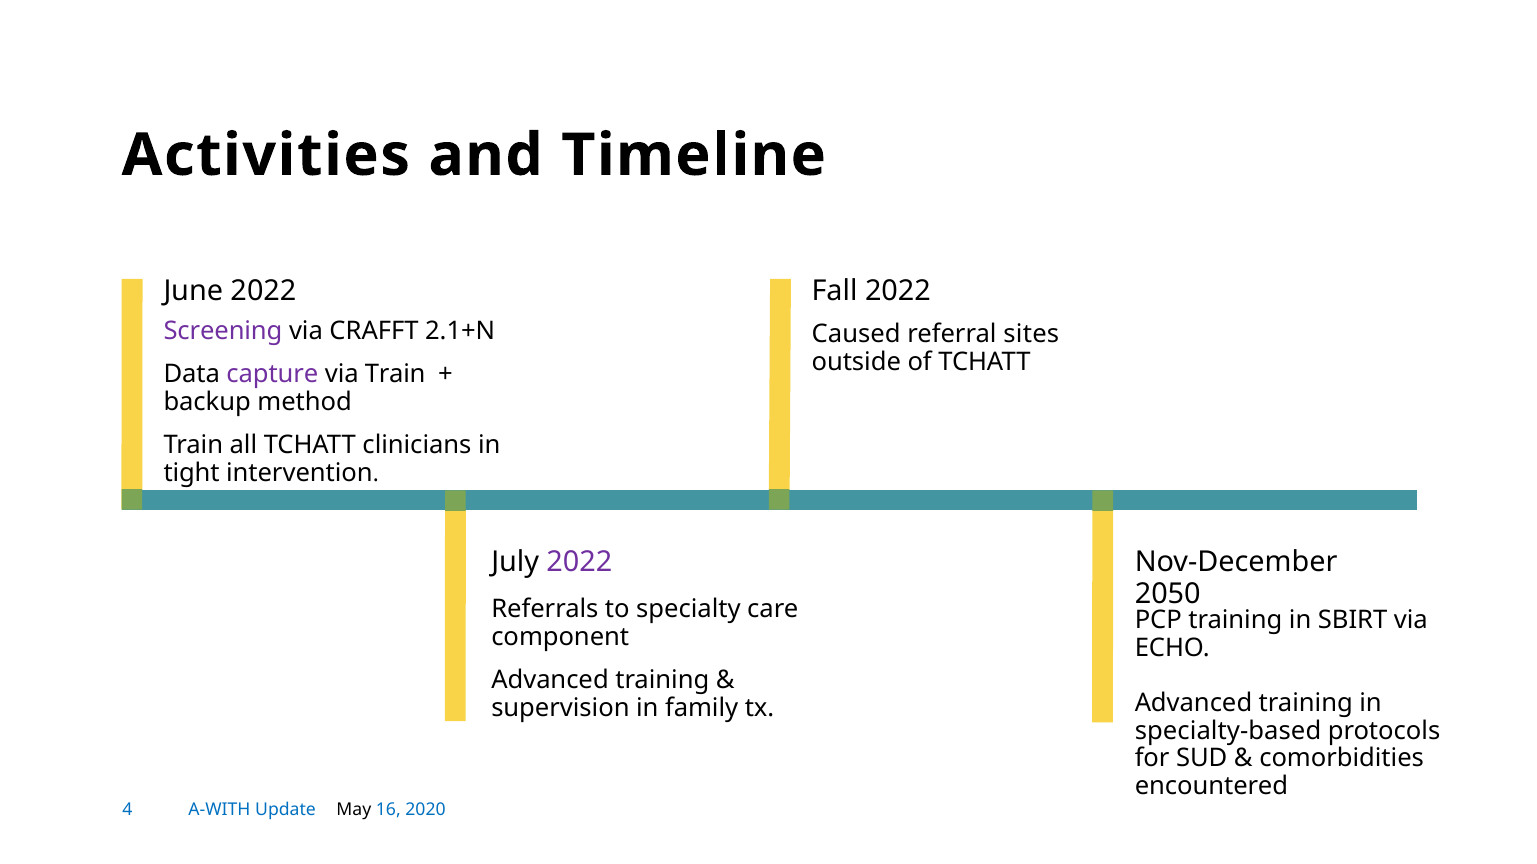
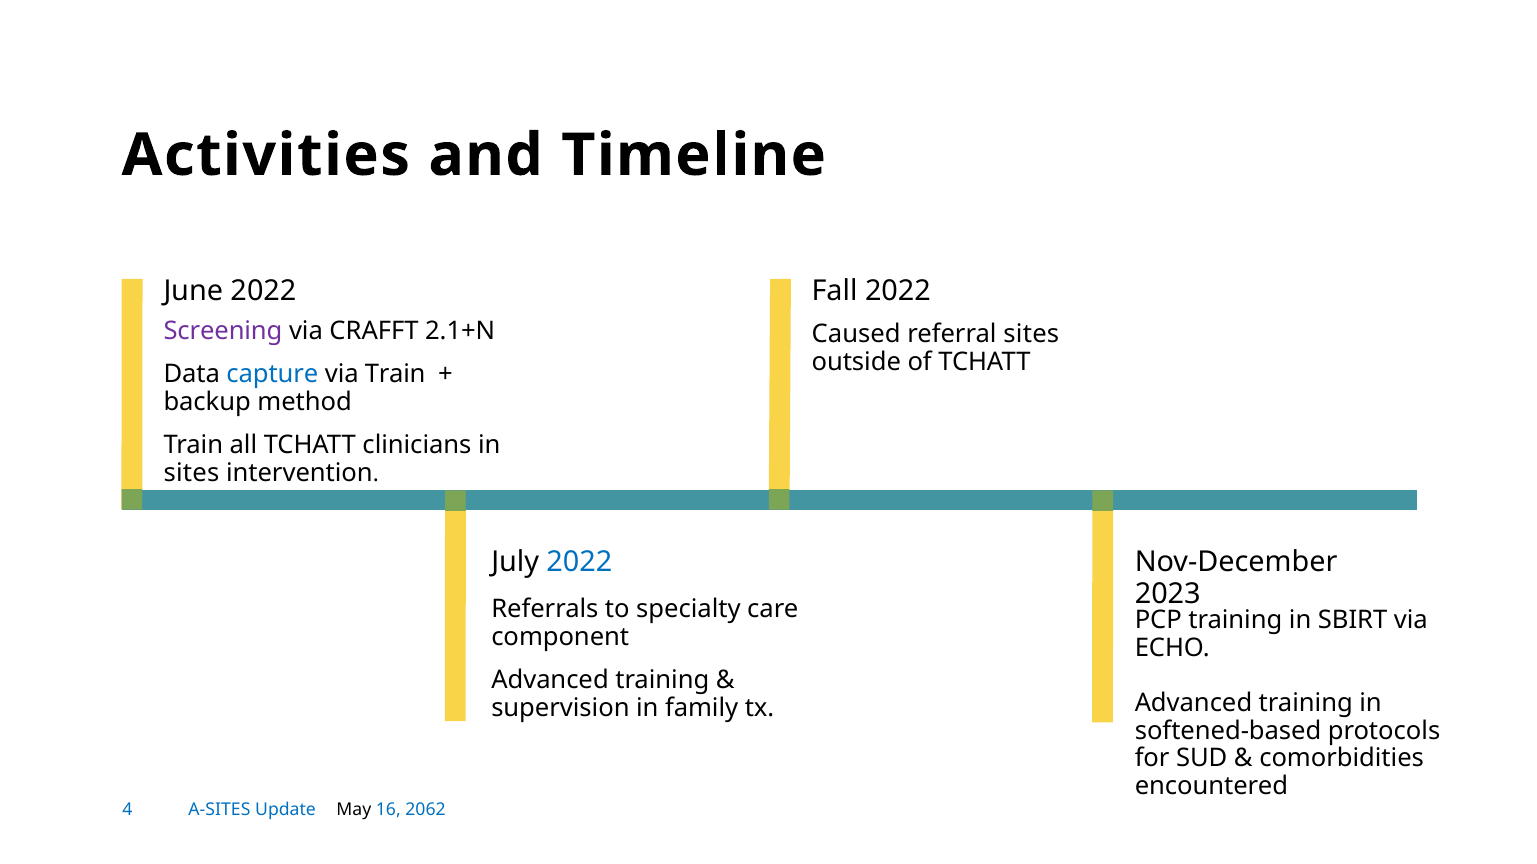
capture colour: purple -> blue
tight at (192, 473): tight -> sites
2022 at (579, 563) colour: purple -> blue
2050: 2050 -> 2023
specialty-based: specialty-based -> softened-based
A-WITH: A-WITH -> A-SITES
2020: 2020 -> 2062
